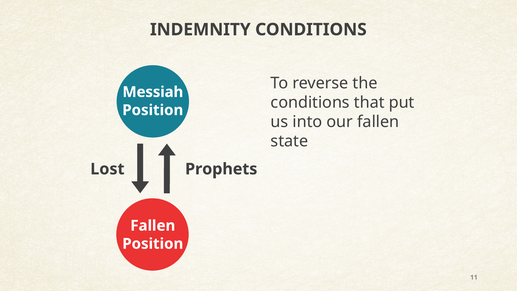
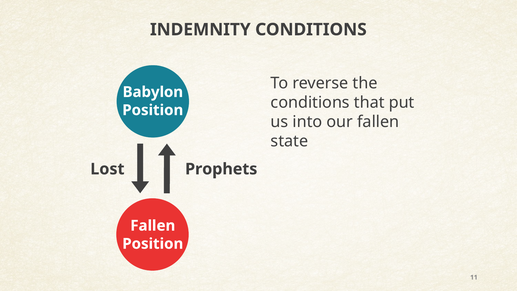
Messiah: Messiah -> Babylon
